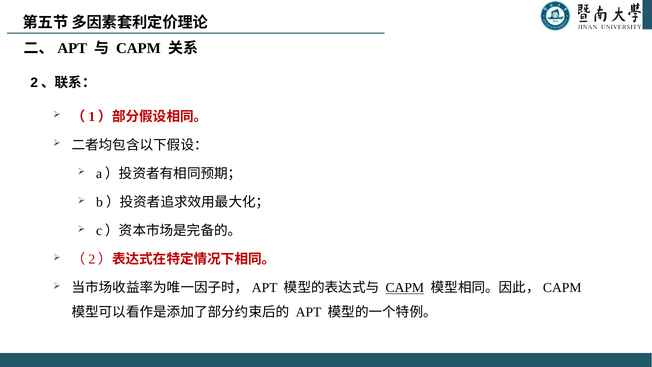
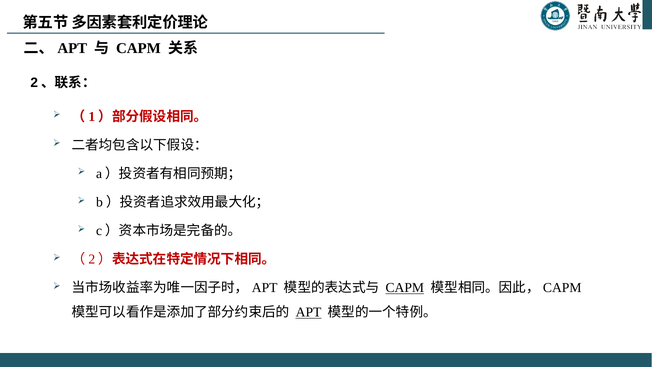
APT underline: none -> present
